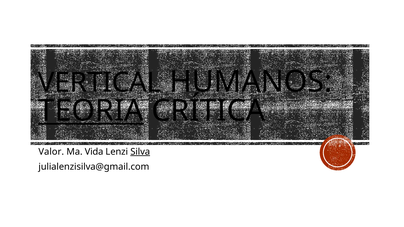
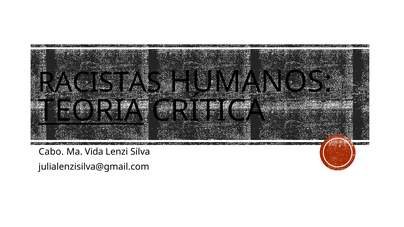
VERTICAL: VERTICAL -> RACISTAS
Valor: Valor -> Cabo
Silva underline: present -> none
